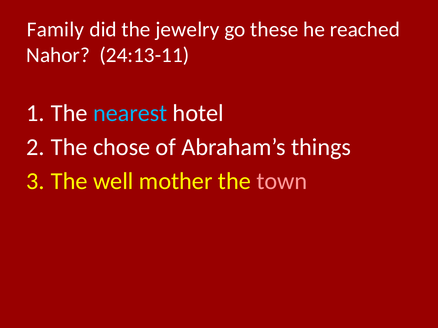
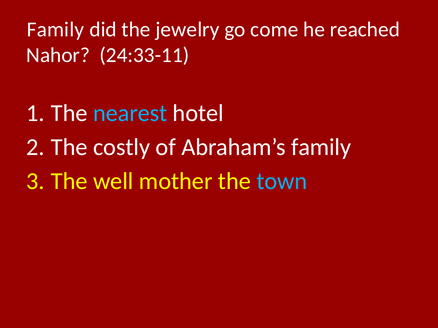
these: these -> come
24:13-11: 24:13-11 -> 24:33-11
chose: chose -> costly
Abraham’s things: things -> family
town colour: pink -> light blue
